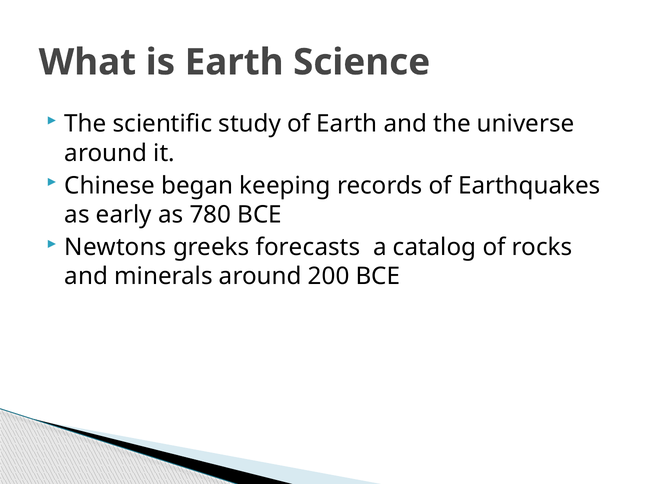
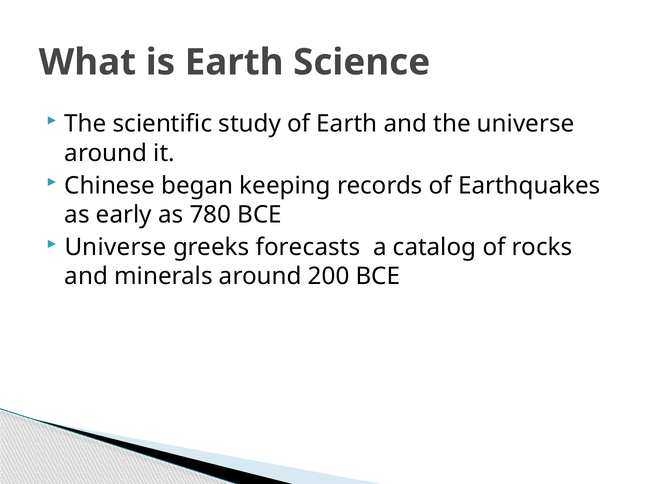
Newtons at (116, 248): Newtons -> Universe
